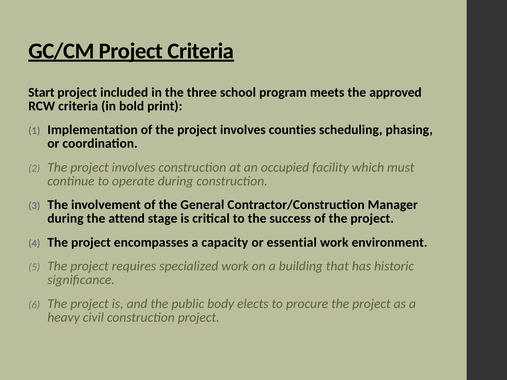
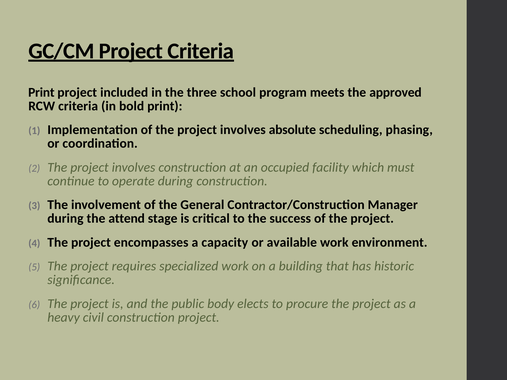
Start at (41, 92): Start -> Print
counties: counties -> absolute
essential: essential -> available
